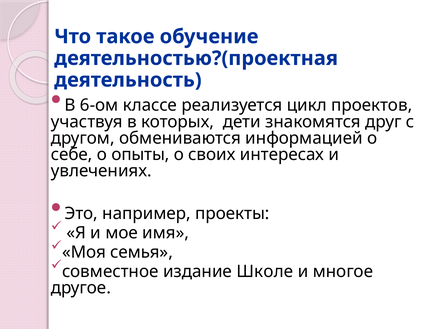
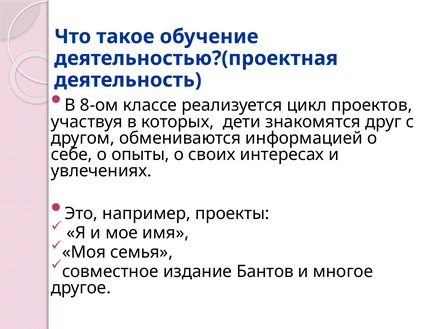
6-ом: 6-ом -> 8-ом
Школе: Школе -> Бантов
